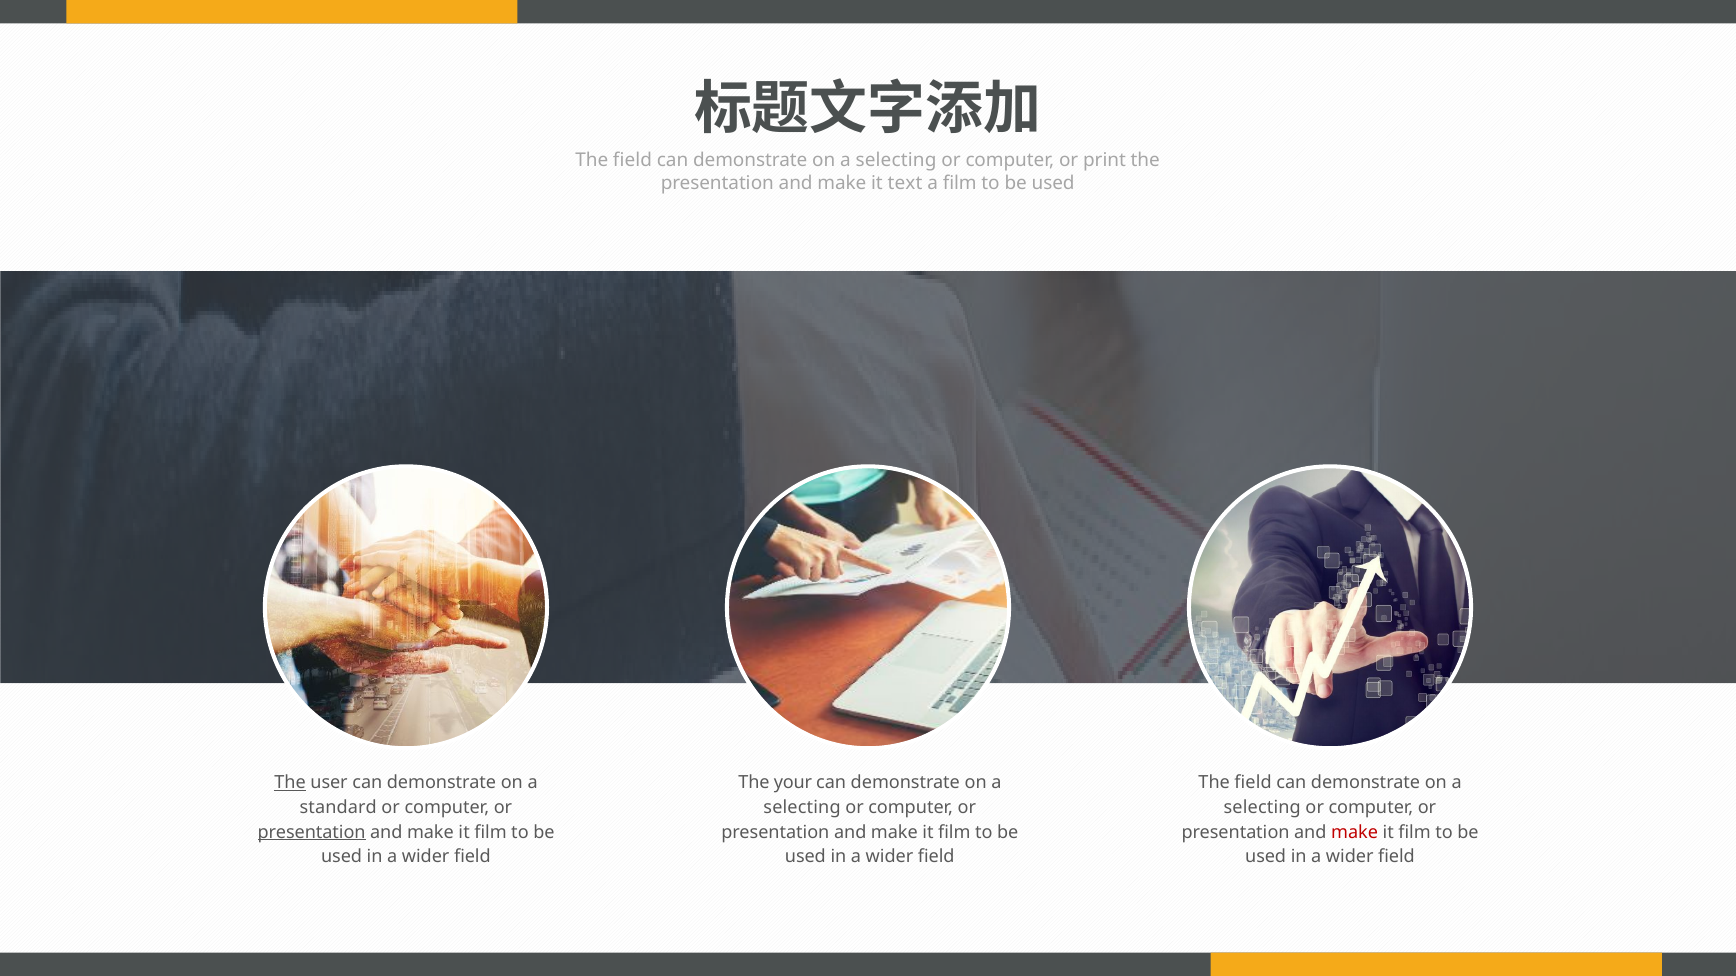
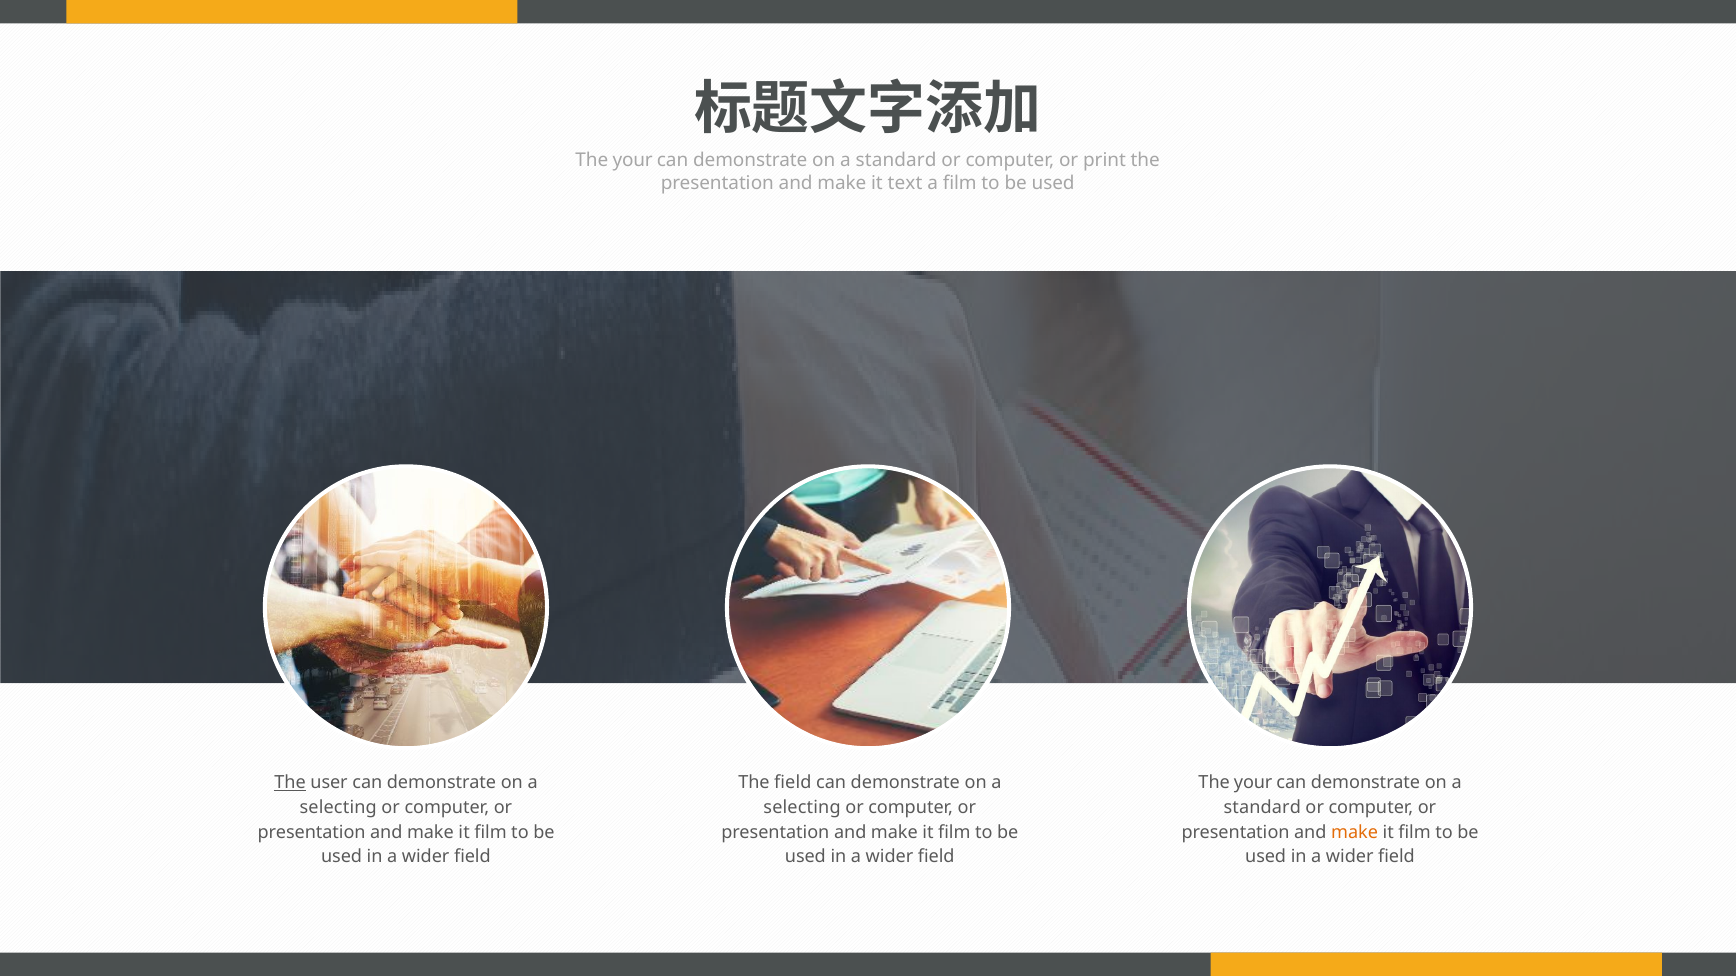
field at (632, 160): field -> your
selecting at (896, 160): selecting -> standard
The your: your -> field
field at (1253, 783): field -> your
standard at (338, 808): standard -> selecting
selecting at (1262, 808): selecting -> standard
presentation at (312, 832) underline: present -> none
make at (1355, 832) colour: red -> orange
